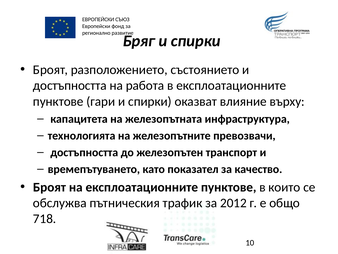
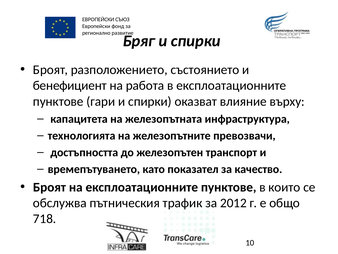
достъпността at (70, 85): достъпността -> бенефициент
